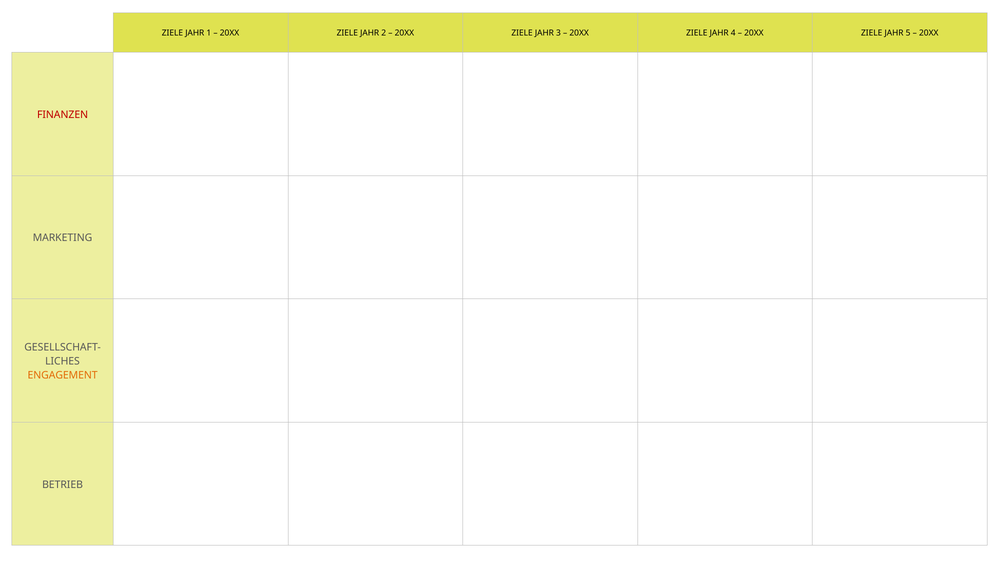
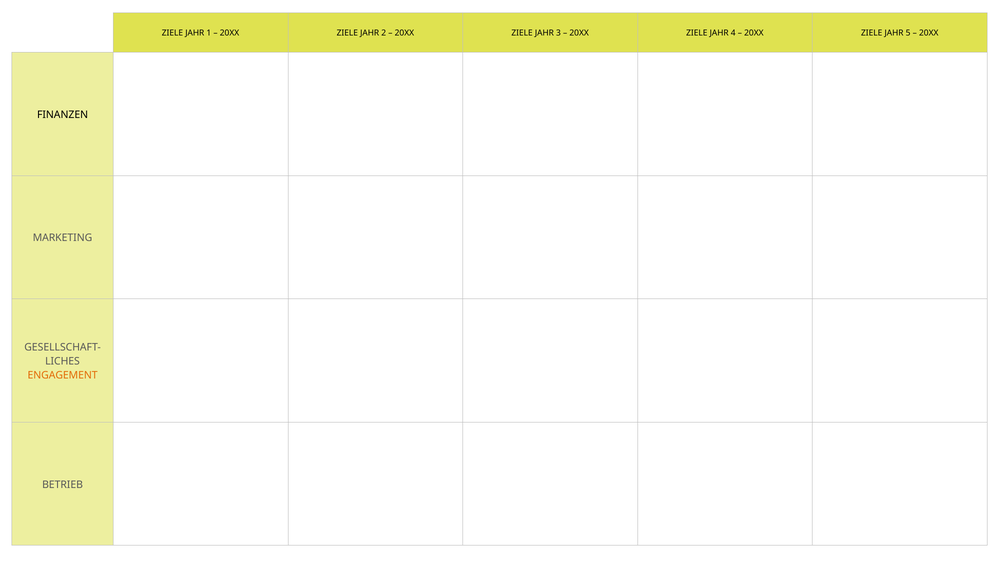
FINANZEN colour: red -> black
